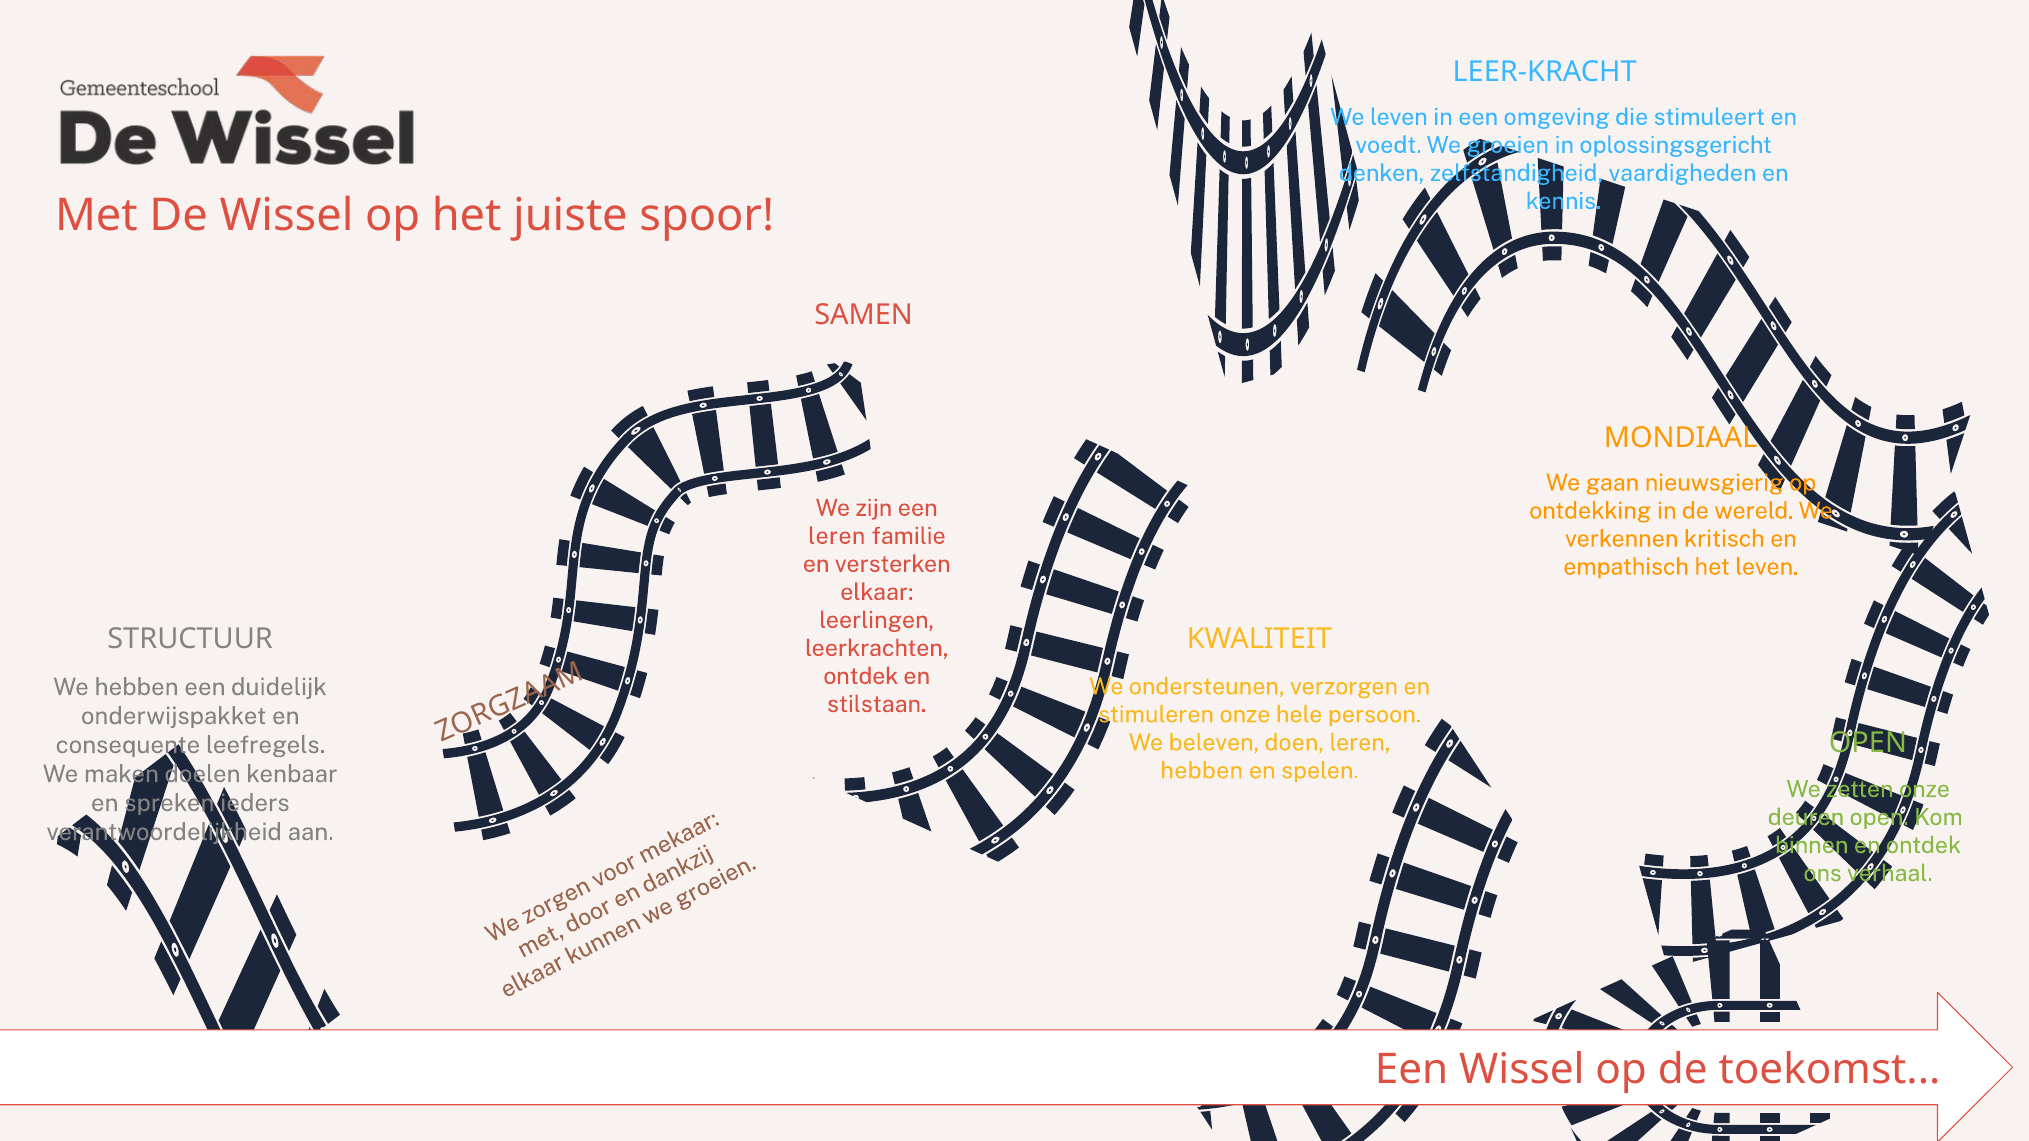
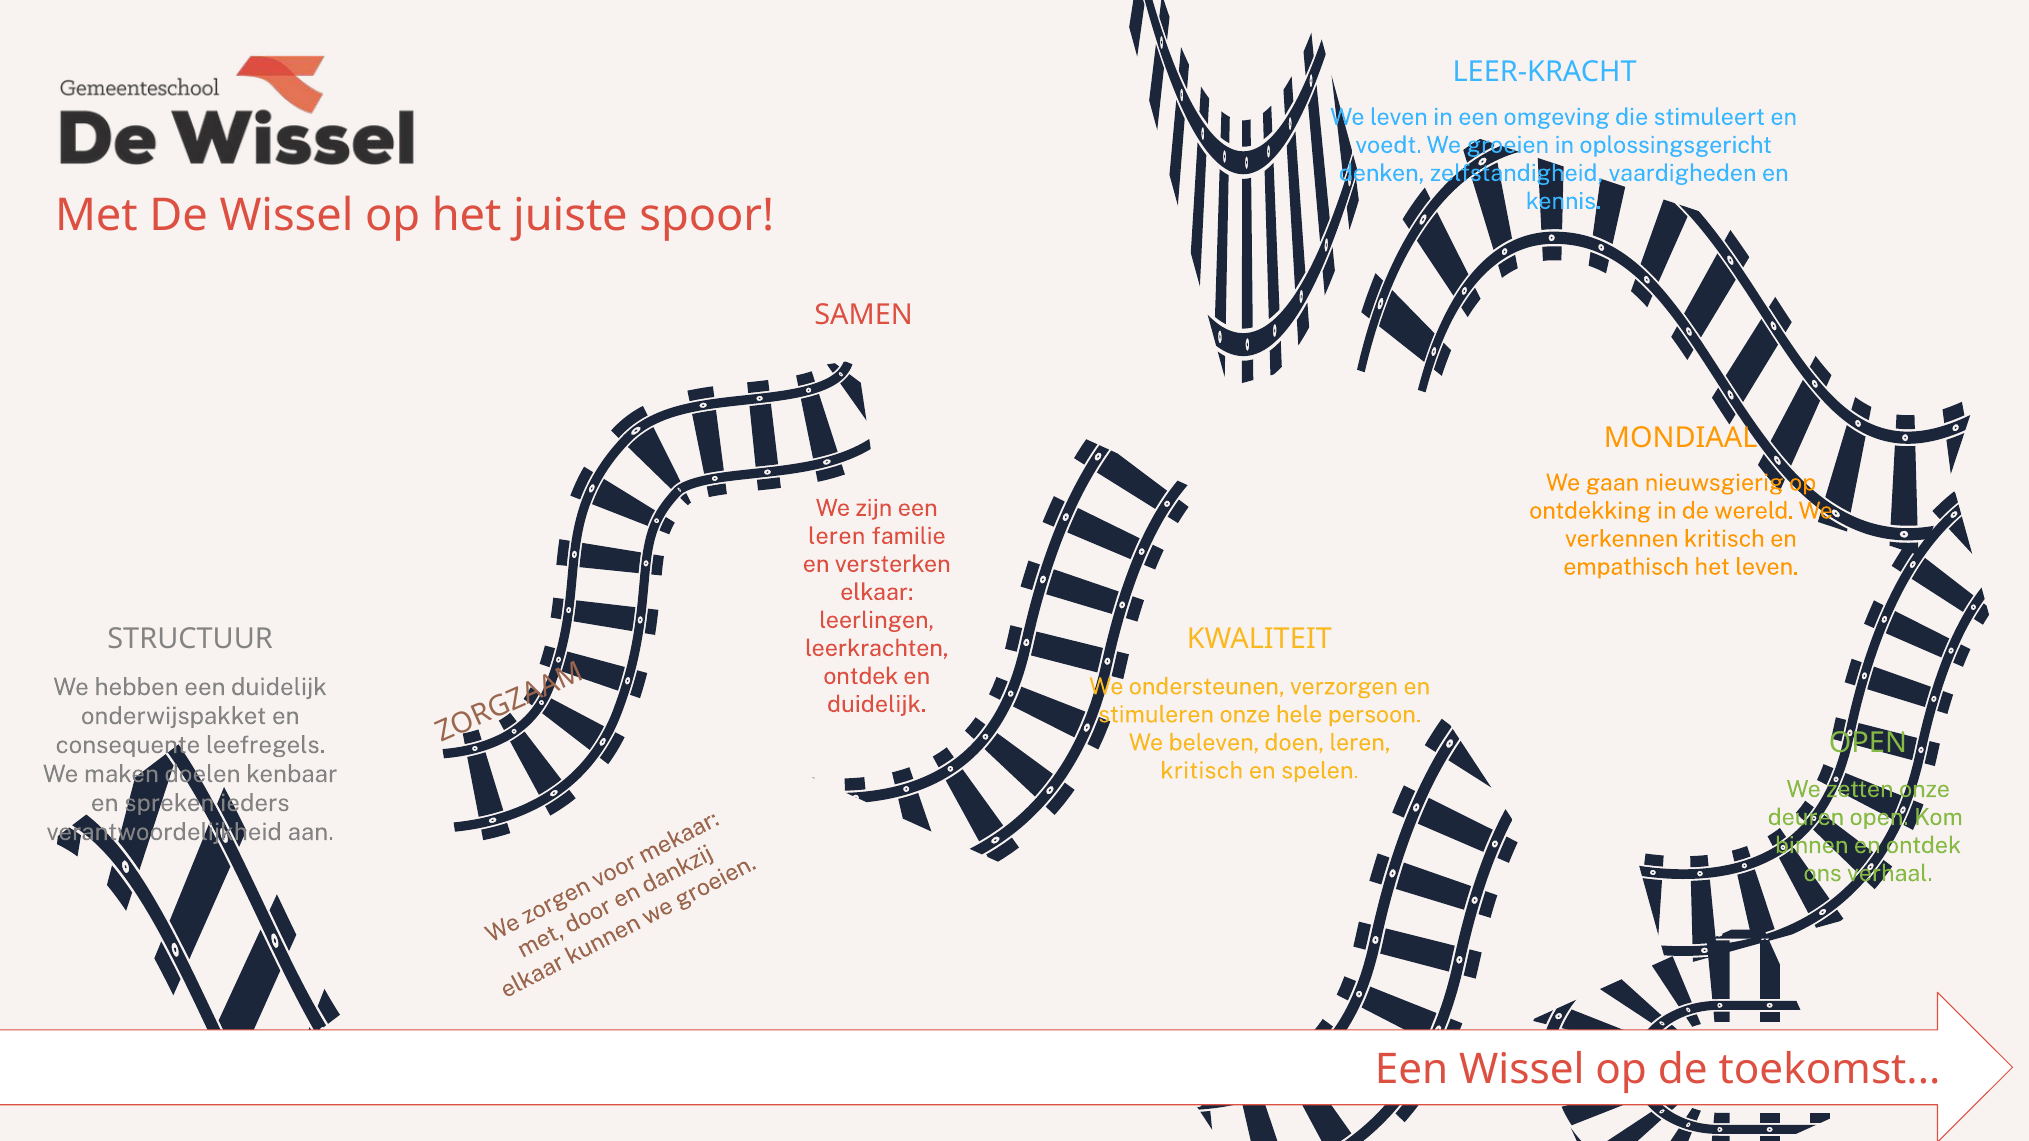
stilstaan at (877, 704): stilstaan -> duidelijk
hebben at (1202, 771): hebben -> kritisch
